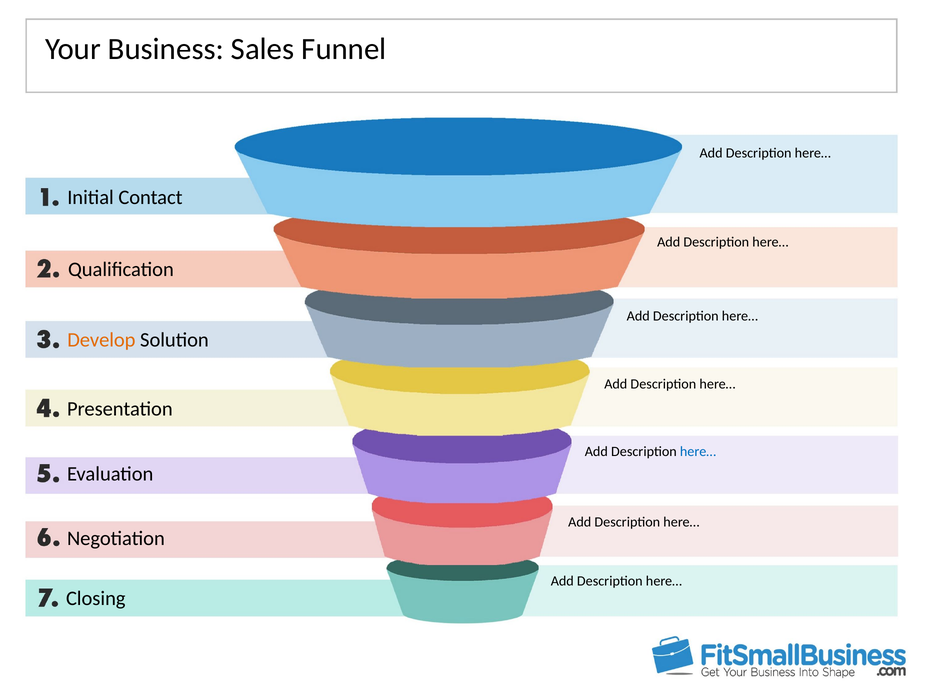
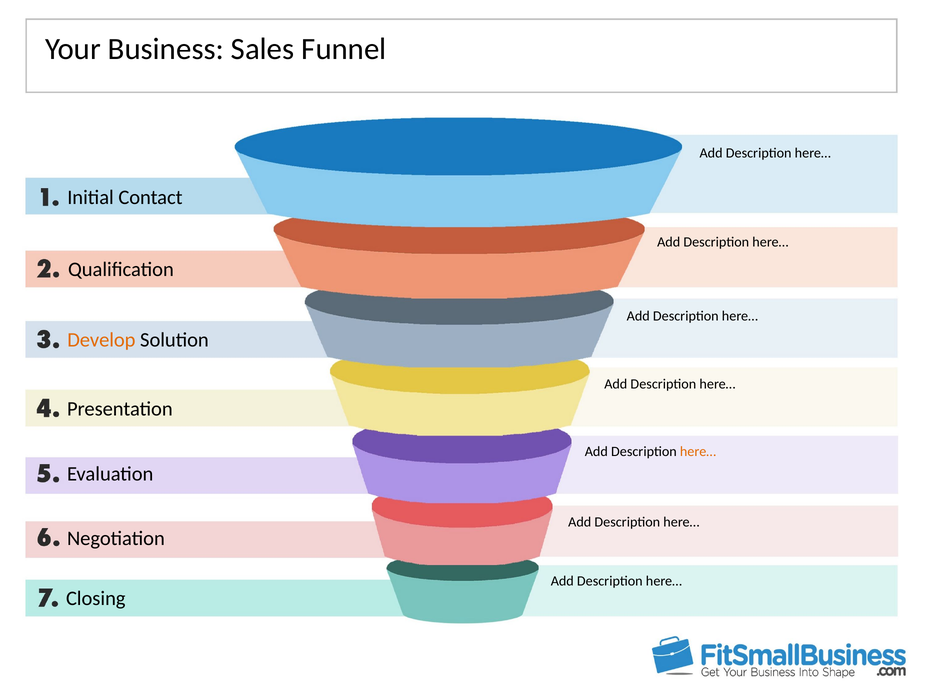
here… at (698, 451) colour: blue -> orange
